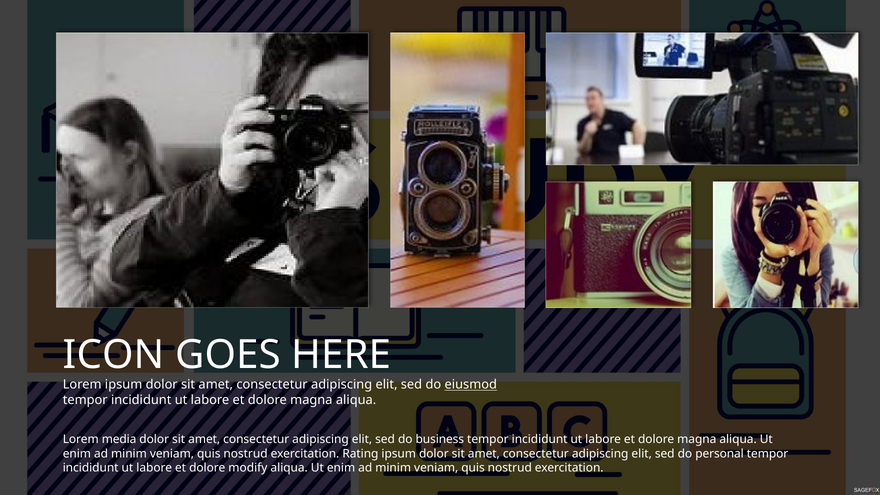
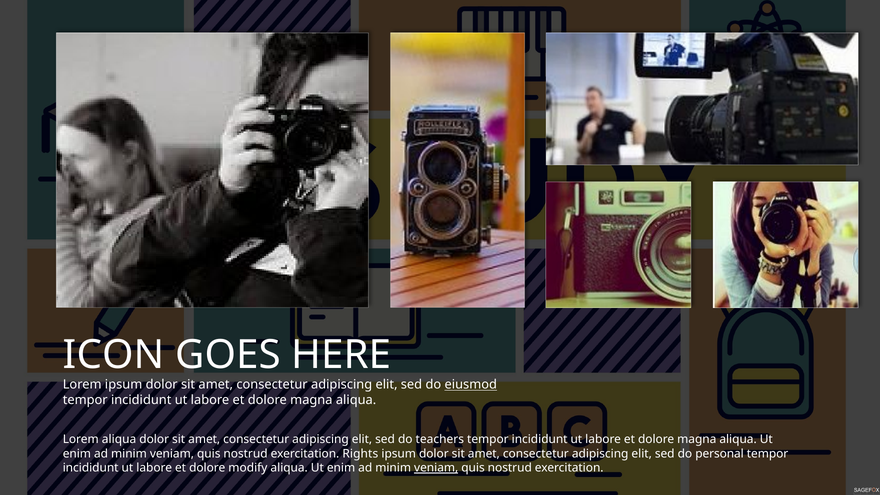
Lorem media: media -> aliqua
business: business -> teachers
Rating: Rating -> Rights
veniam at (436, 468) underline: none -> present
